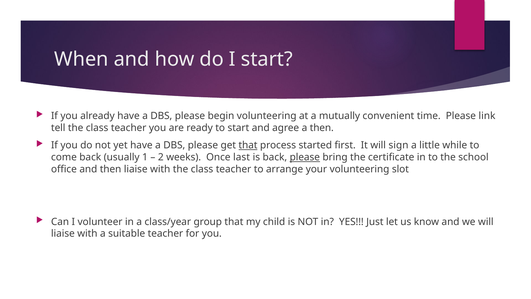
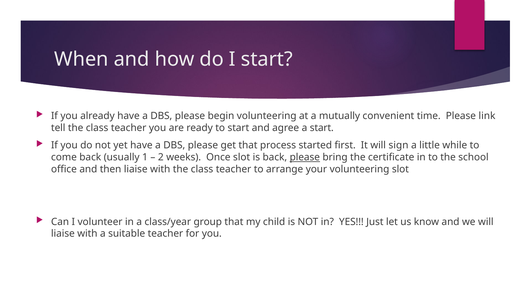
a then: then -> start
that at (248, 145) underline: present -> none
Once last: last -> slot
